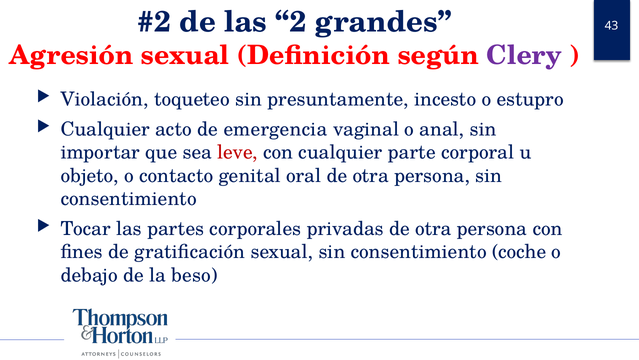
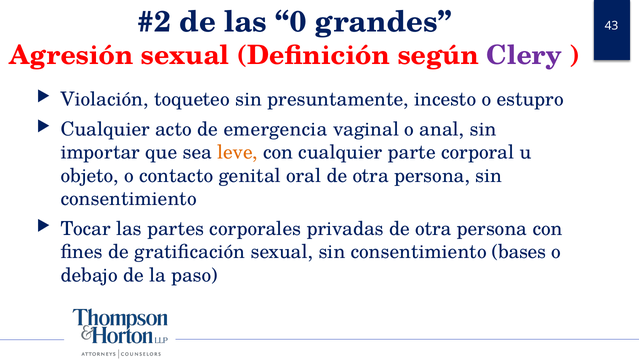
2: 2 -> 0
leve colour: red -> orange
coche: coche -> bases
beso: beso -> paso
